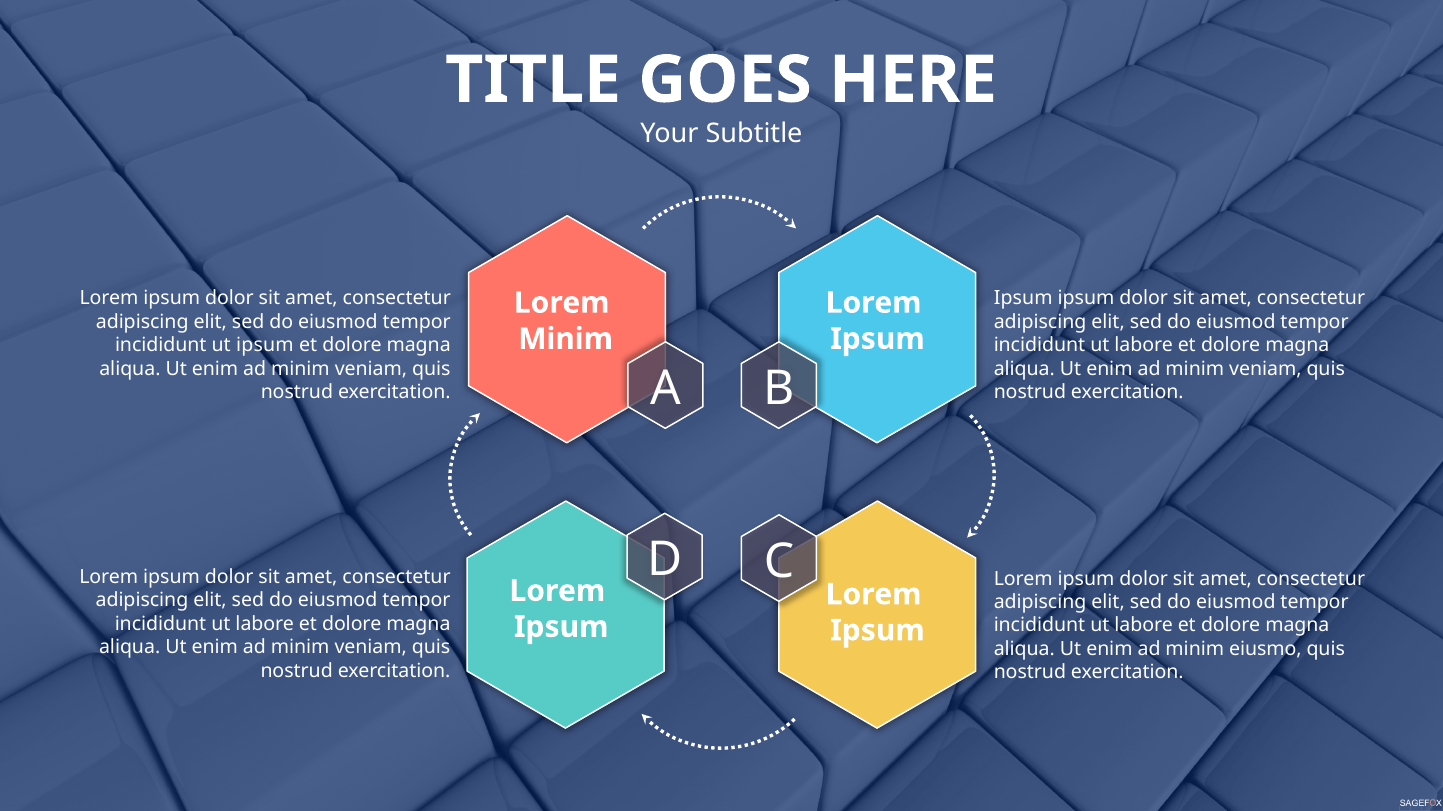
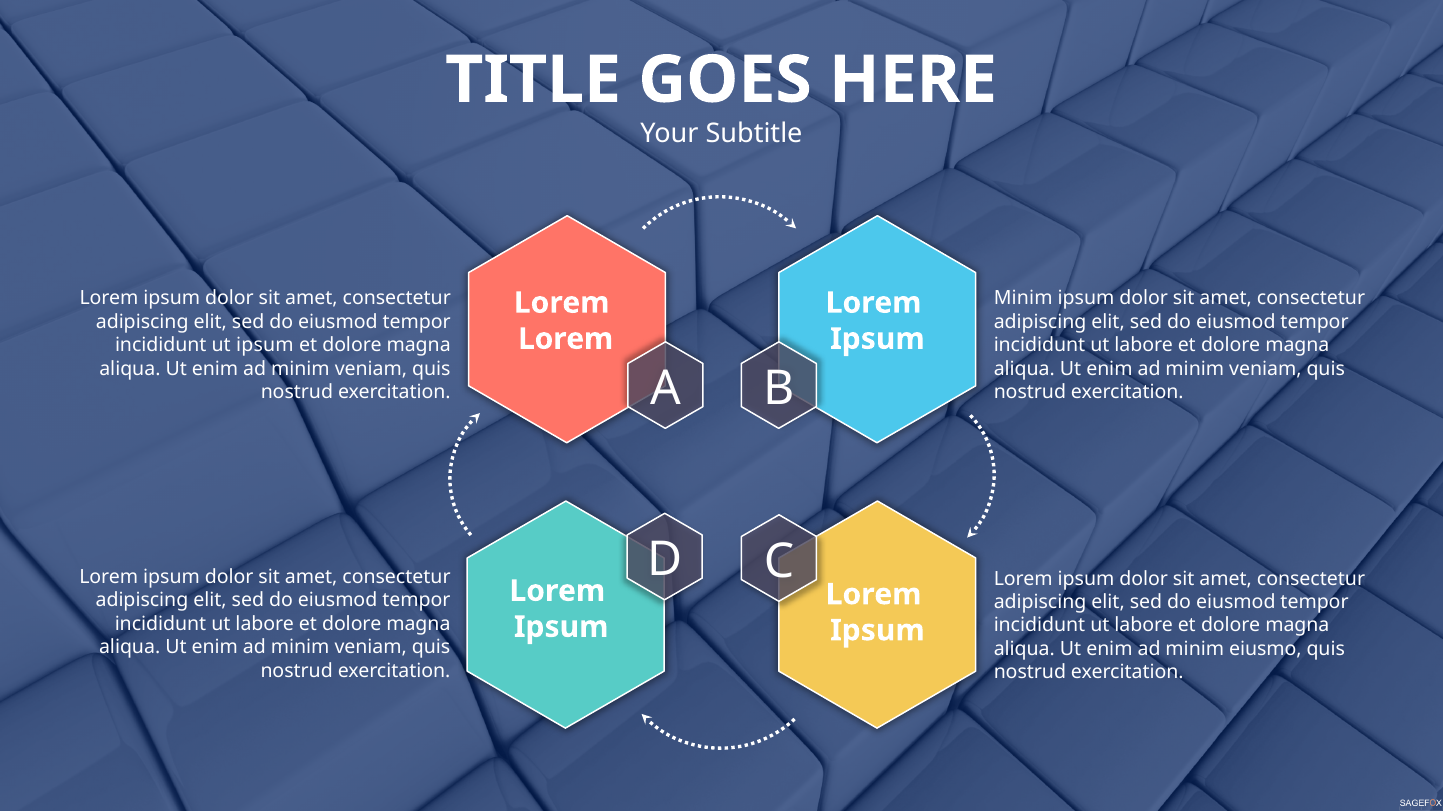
Ipsum at (1023, 299): Ipsum -> Minim
Minim at (566, 339): Minim -> Lorem
